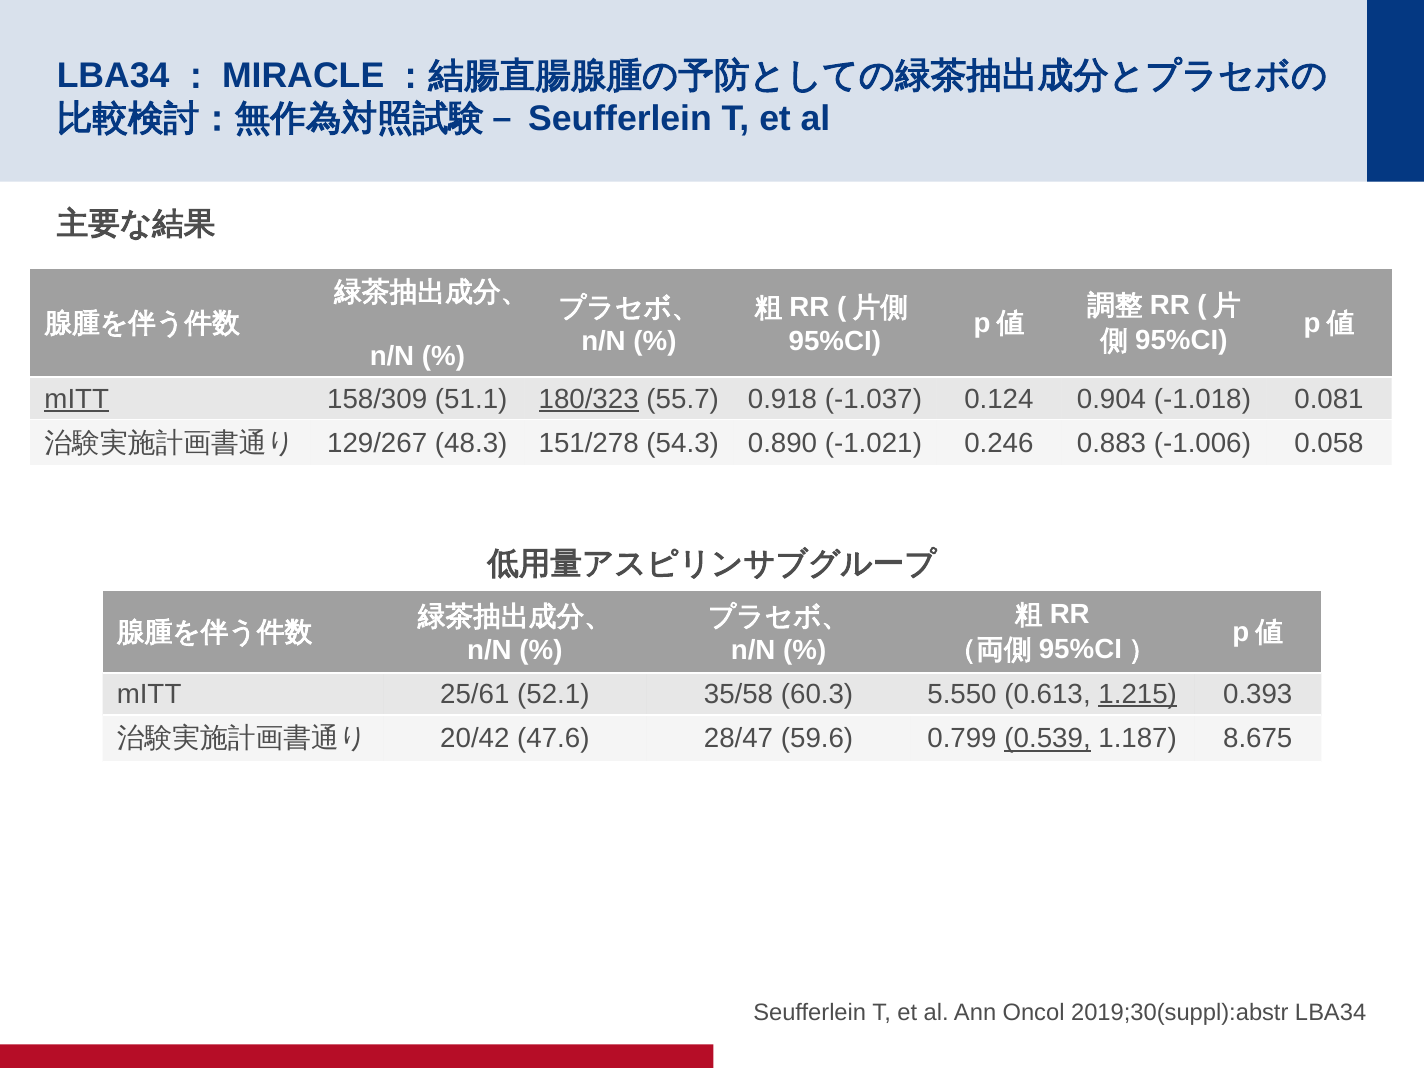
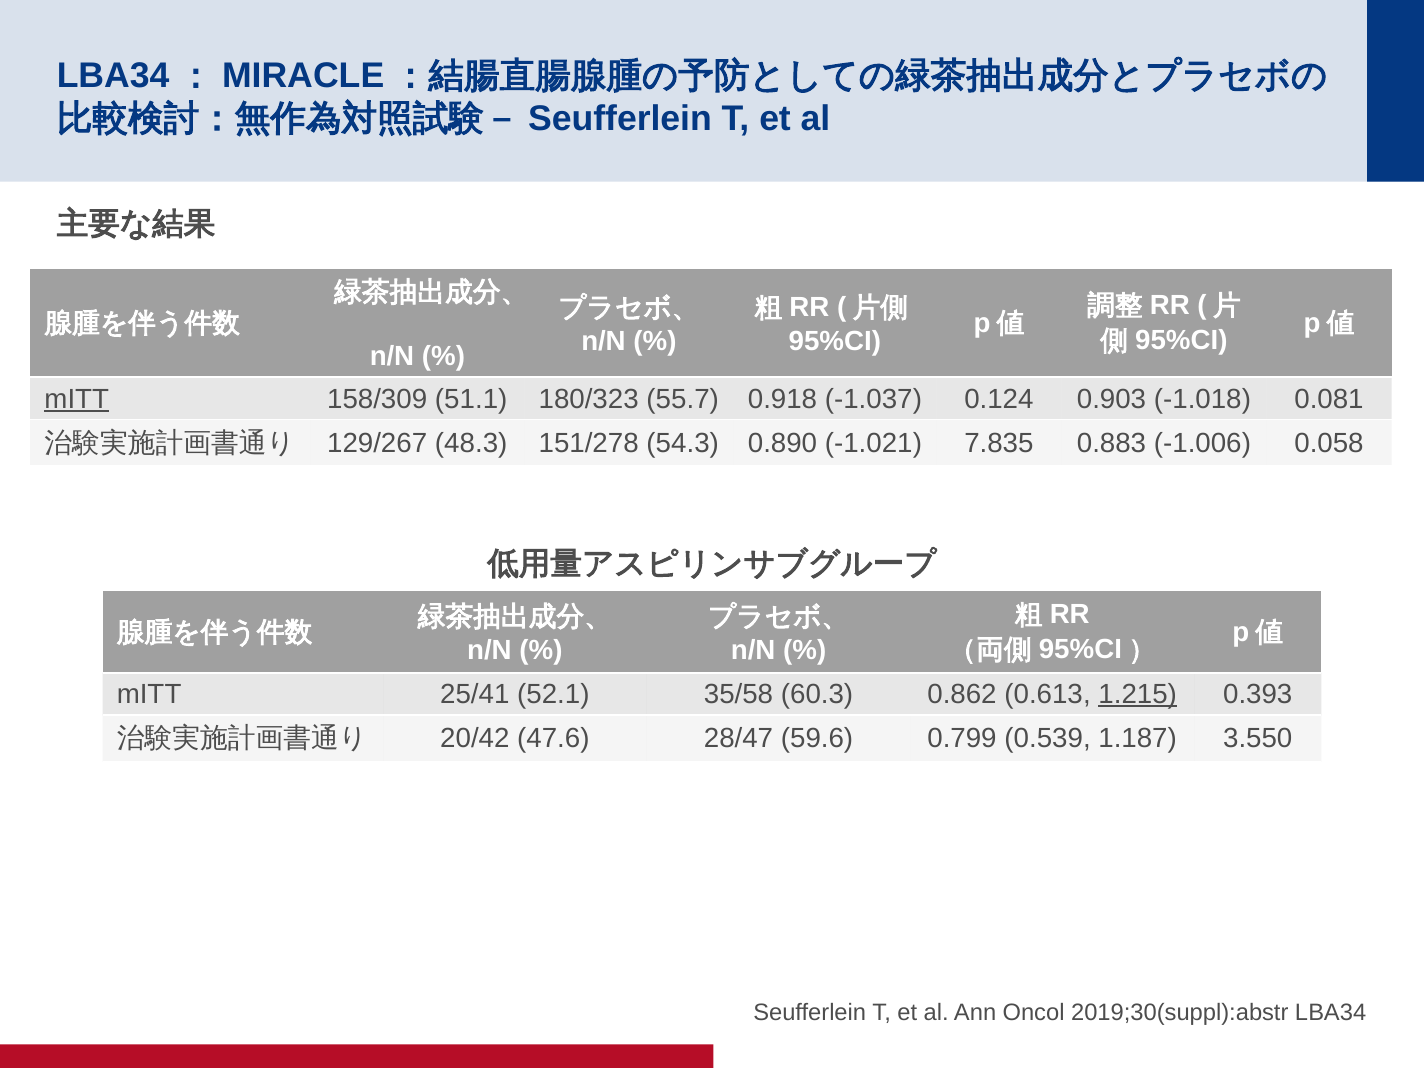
180/323 underline: present -> none
0.904: 0.904 -> 0.903
0.246: 0.246 -> 7.835
25/61: 25/61 -> 25/41
5.550: 5.550 -> 0.862
0.539 underline: present -> none
8.675: 8.675 -> 3.550
